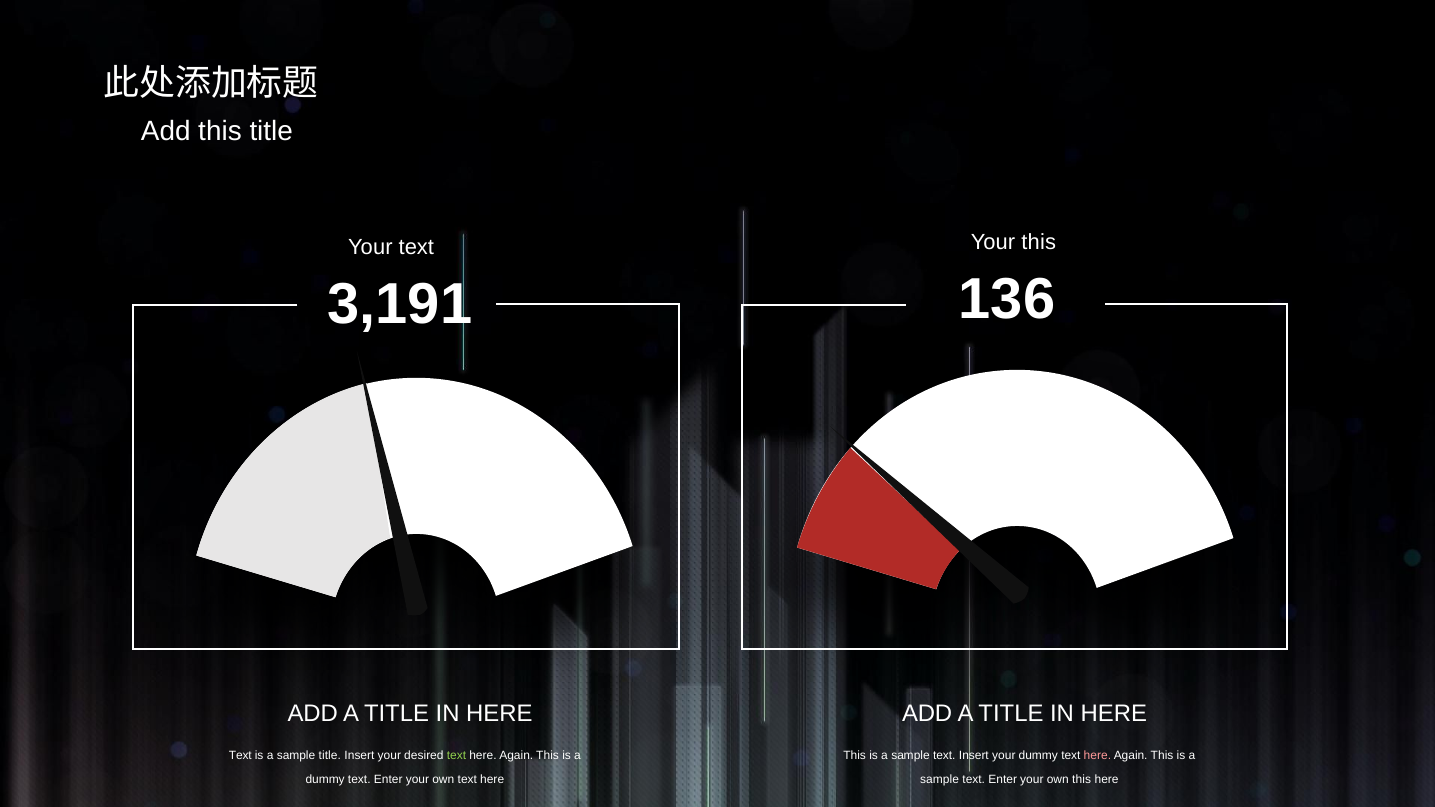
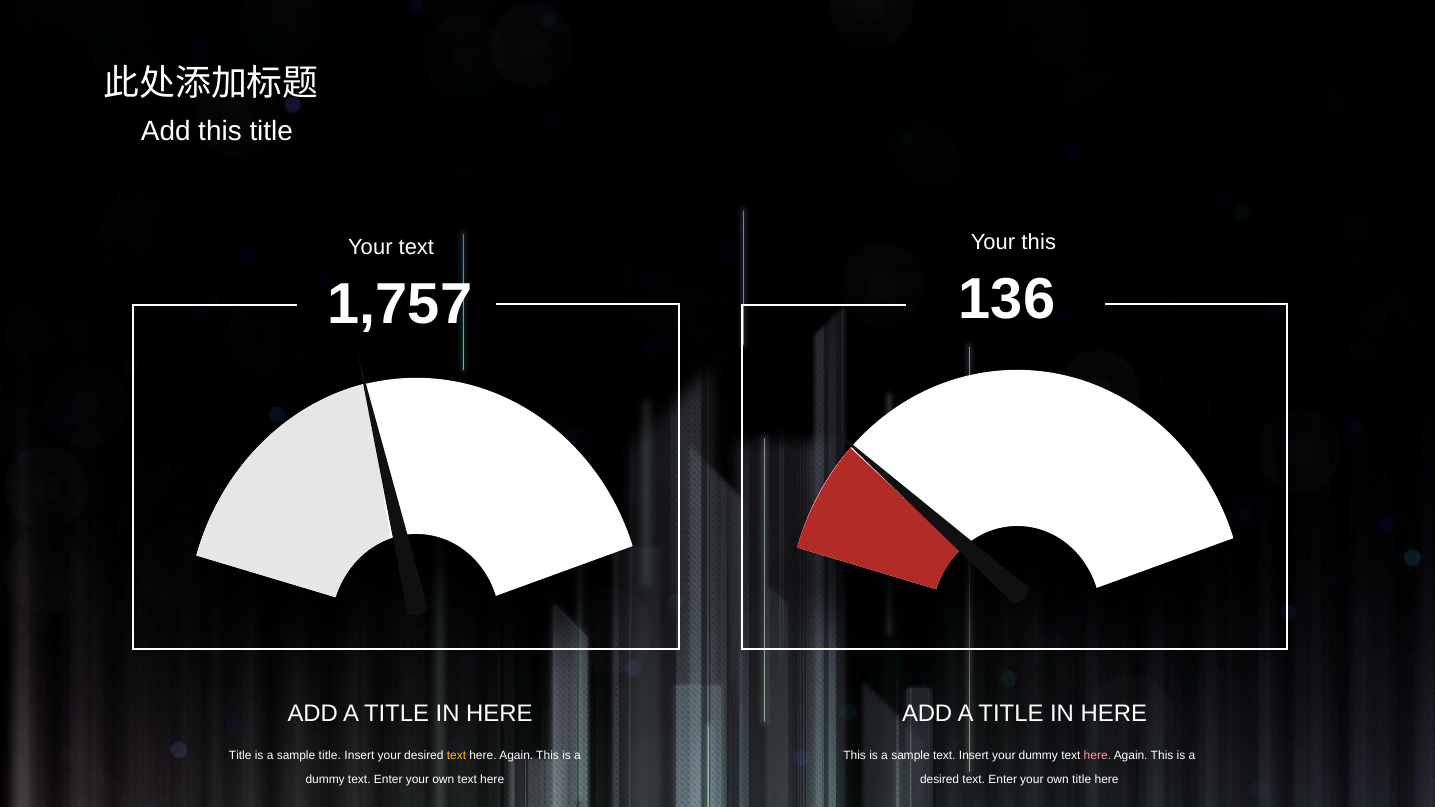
3,191: 3,191 -> 1,757
Text at (240, 756): Text -> Title
text at (456, 756) colour: light green -> yellow
sample at (940, 780): sample -> desired
own this: this -> title
